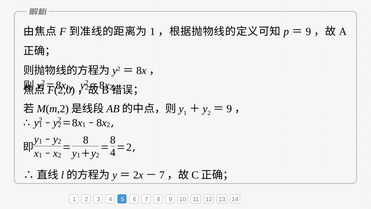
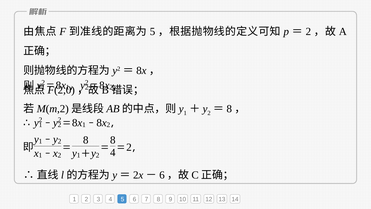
1 at (152, 32): 1 -> 5
9 at (308, 32): 9 -> 2
9 at (229, 109): 9 -> 8
7 at (162, 175): 7 -> 6
